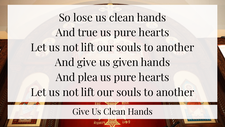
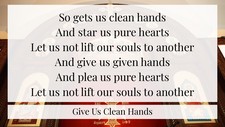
lose: lose -> gets
true: true -> star
